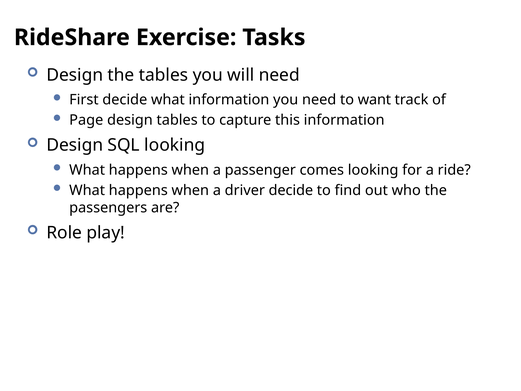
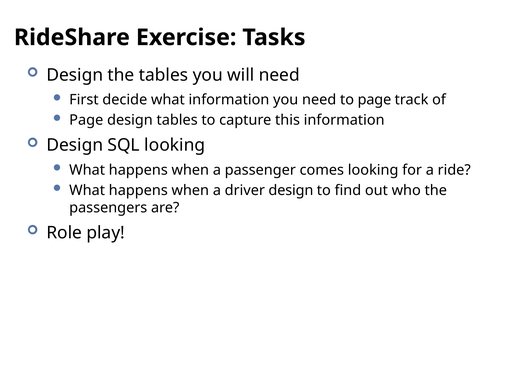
to want: want -> page
driver decide: decide -> design
